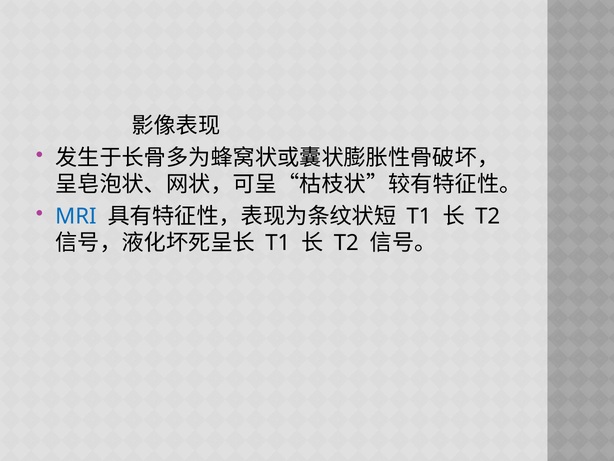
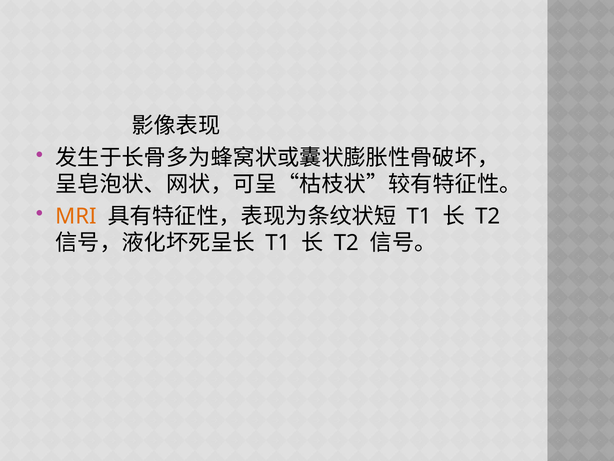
MRI colour: blue -> orange
